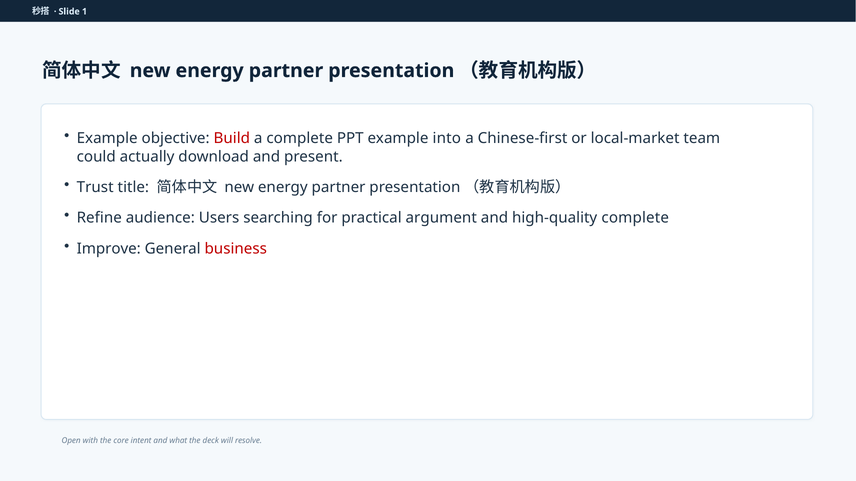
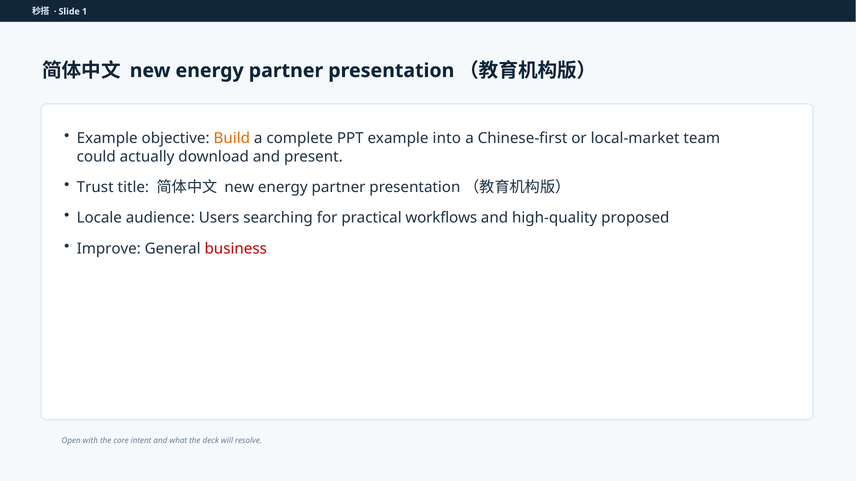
Build colour: red -> orange
Refine: Refine -> Locale
argument: argument -> workflows
high-quality complete: complete -> proposed
